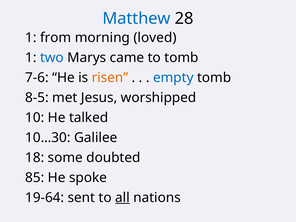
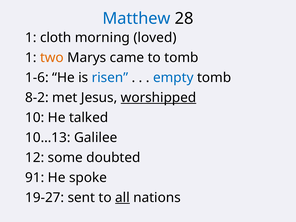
from: from -> cloth
two colour: blue -> orange
7-6: 7-6 -> 1-6
risen colour: orange -> blue
8-5: 8-5 -> 8-2
worshipped underline: none -> present
10…30: 10…30 -> 10…13
18: 18 -> 12
85: 85 -> 91
19-64: 19-64 -> 19-27
